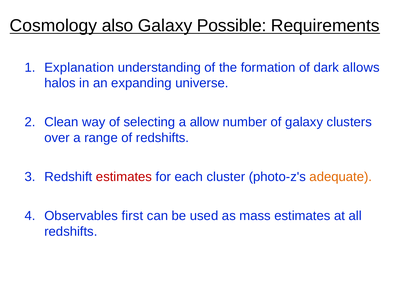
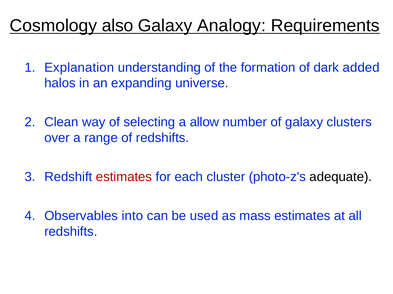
Possible: Possible -> Analogy
allows: allows -> added
adequate colour: orange -> black
first: first -> into
